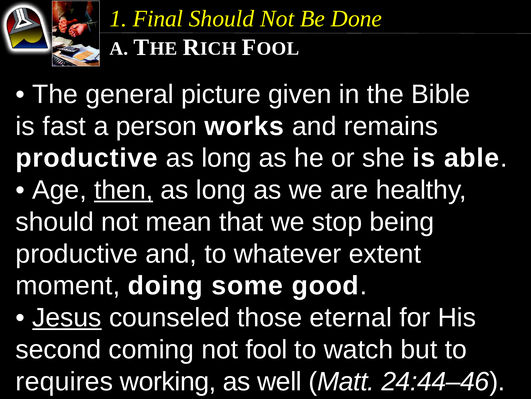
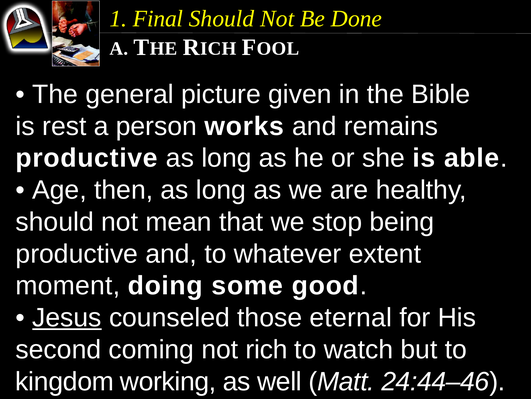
fast: fast -> rest
then underline: present -> none
fool: fool -> rich
requires: requires -> kingdom
